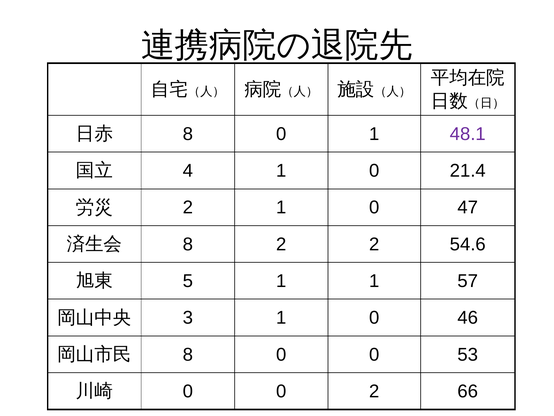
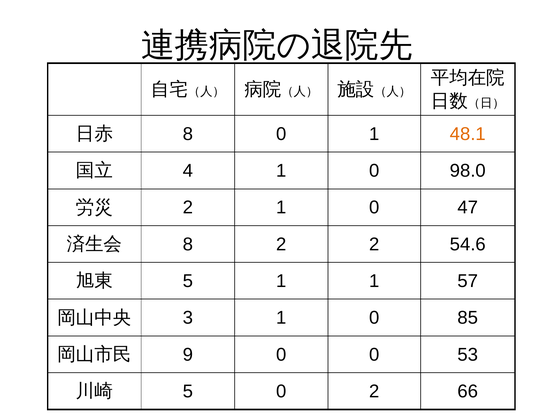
48.1 colour: purple -> orange
21.4: 21.4 -> 98.0
46: 46 -> 85
8 at (188, 354): 8 -> 9
0 at (188, 391): 0 -> 5
